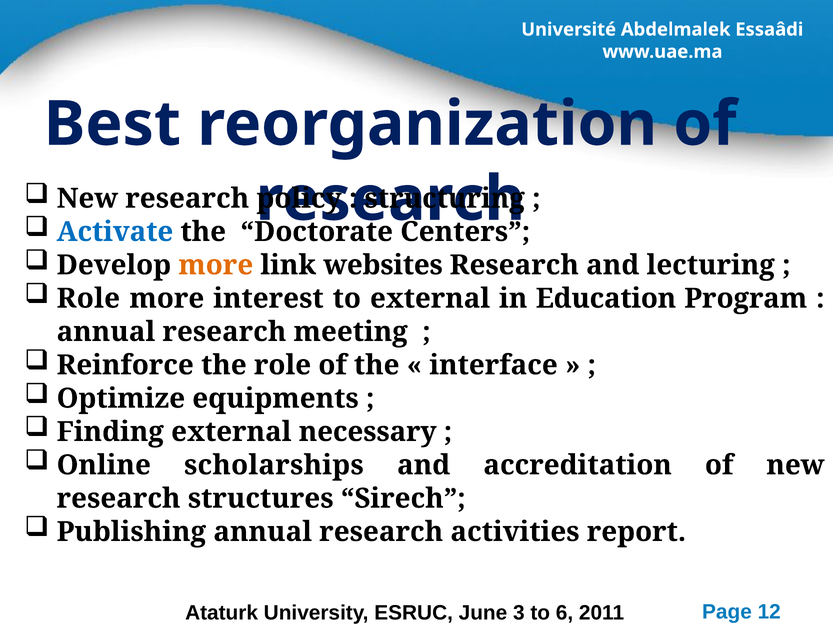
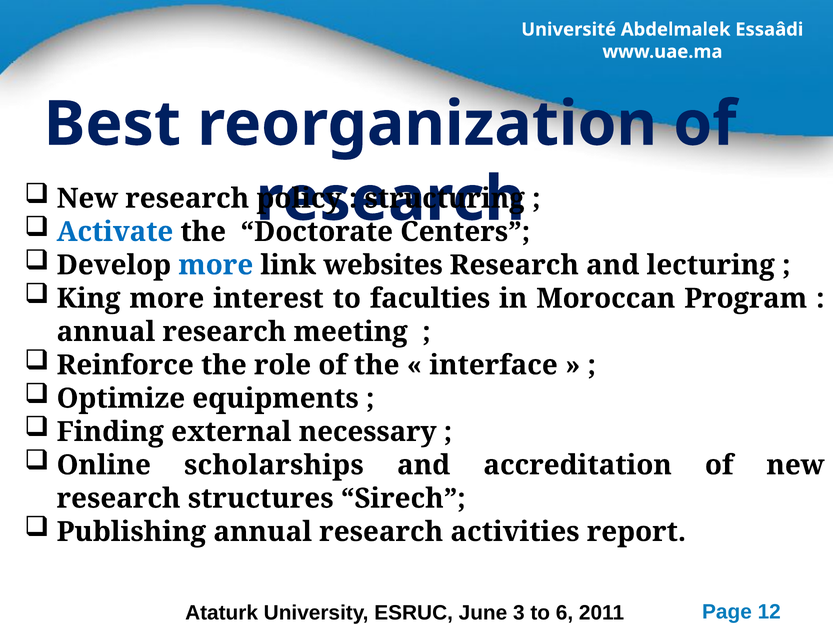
more at (216, 265) colour: orange -> blue
Role at (88, 298): Role -> King
to external: external -> faculties
Education: Education -> Moroccan
